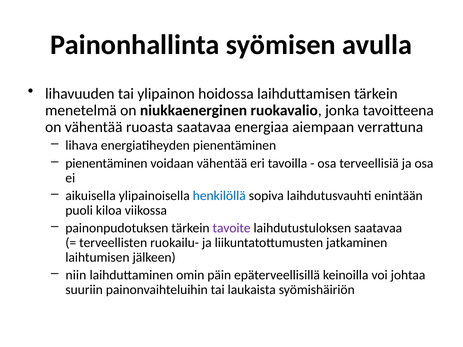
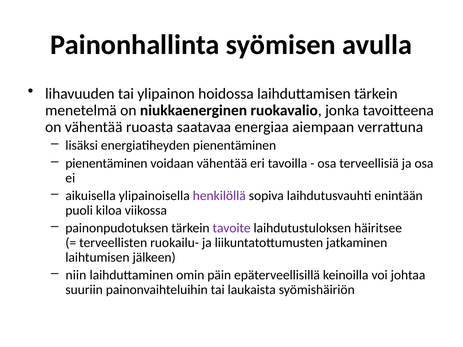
lihava: lihava -> lisäksi
henkilöllä colour: blue -> purple
laihdutustuloksen saatavaa: saatavaa -> häiritsee
